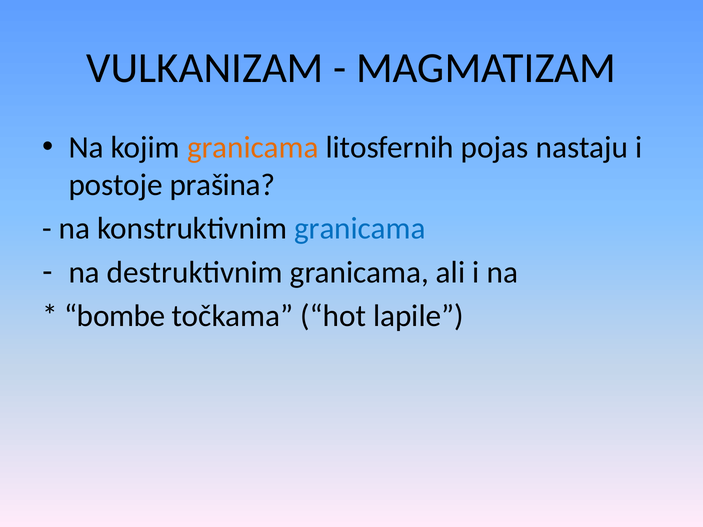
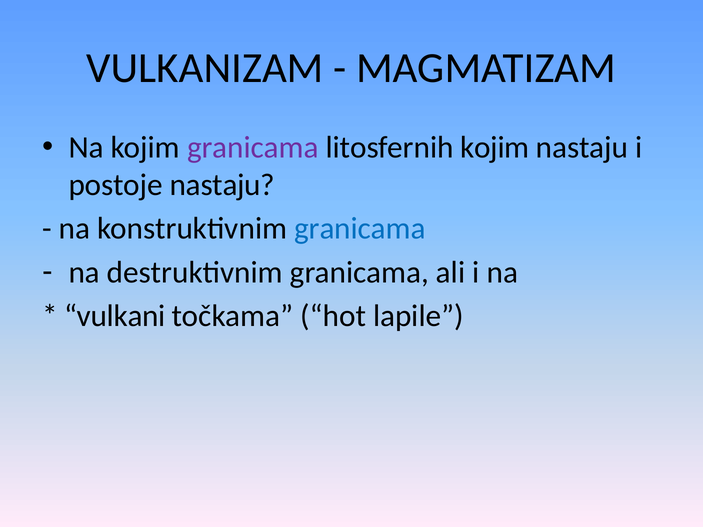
granicama at (253, 147) colour: orange -> purple
litosfernih pojas: pojas -> kojim
postoje prašina: prašina -> nastaju
bombe: bombe -> vulkani
